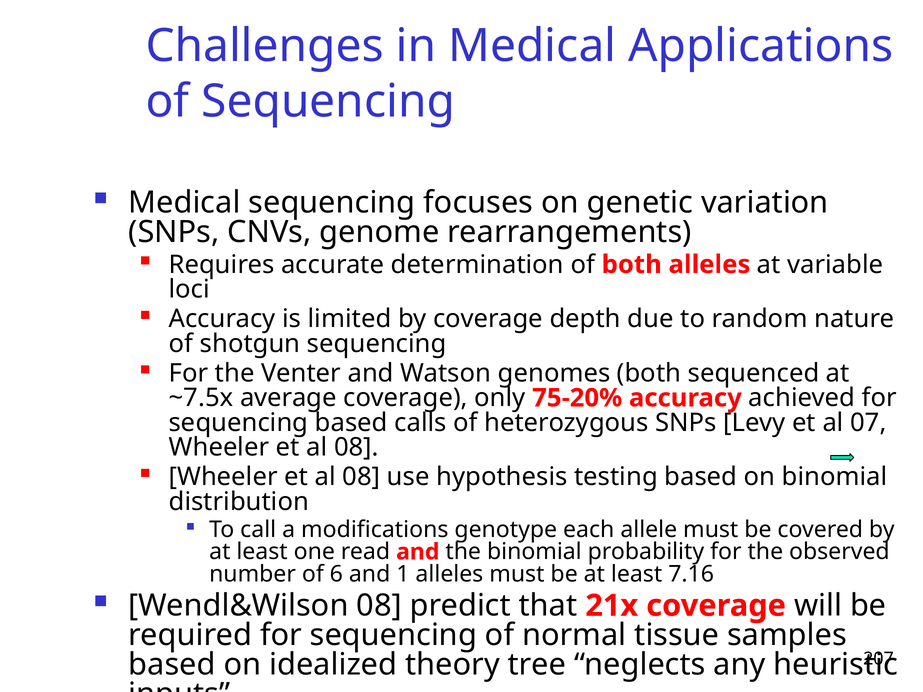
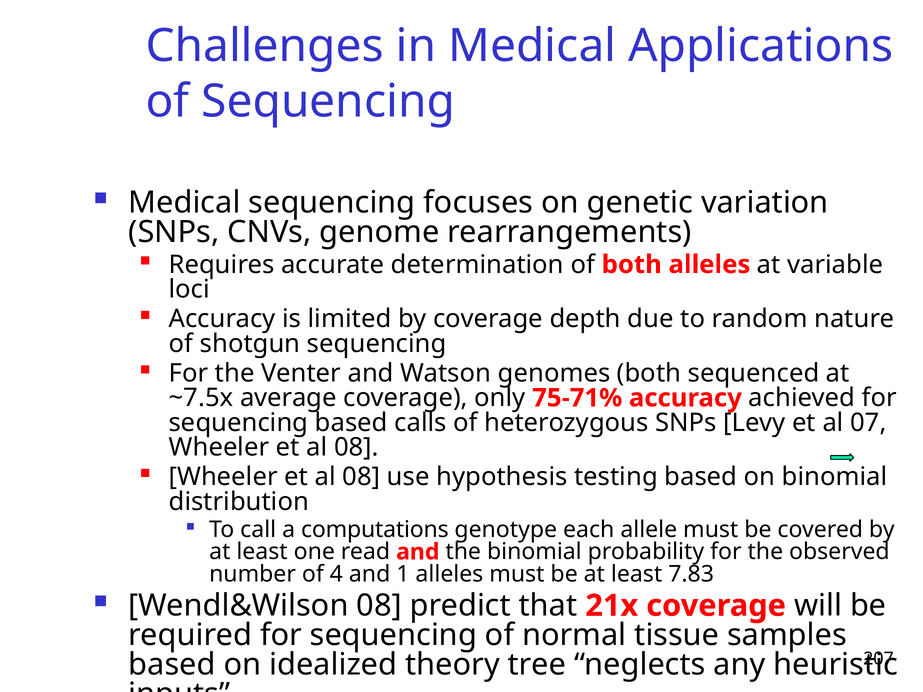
75-20%: 75-20% -> 75-71%
modifications: modifications -> computations
6: 6 -> 4
7.16: 7.16 -> 7.83
